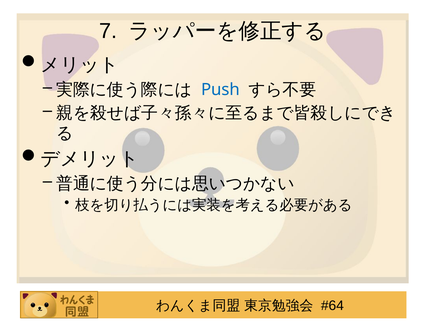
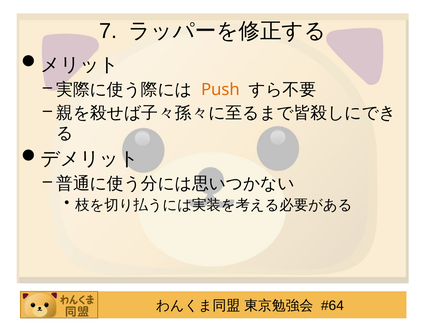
Push colour: blue -> orange
